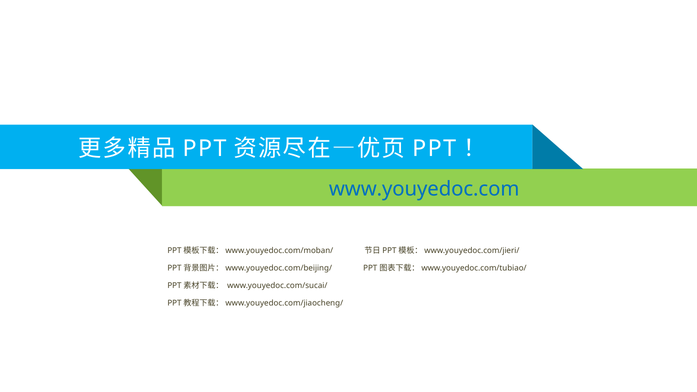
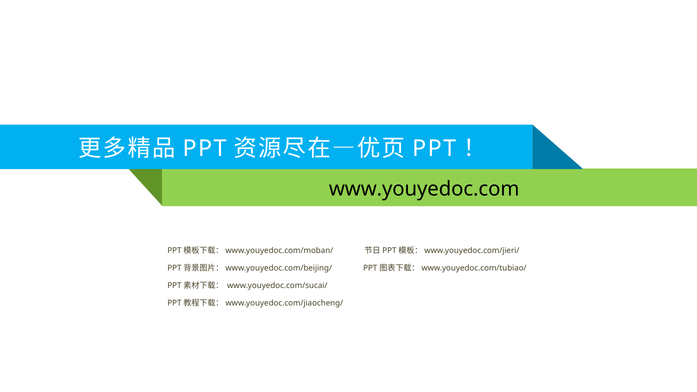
www.youyedoc.com colour: blue -> black
